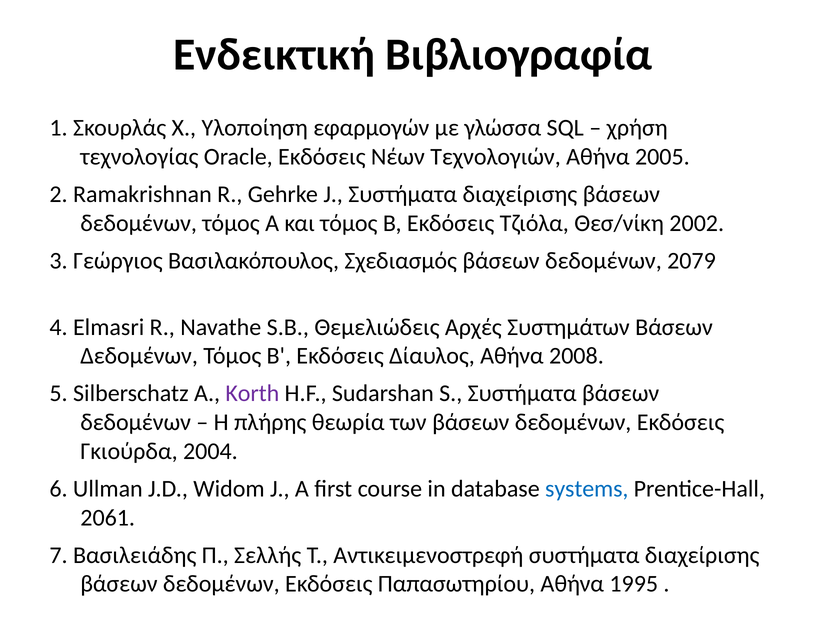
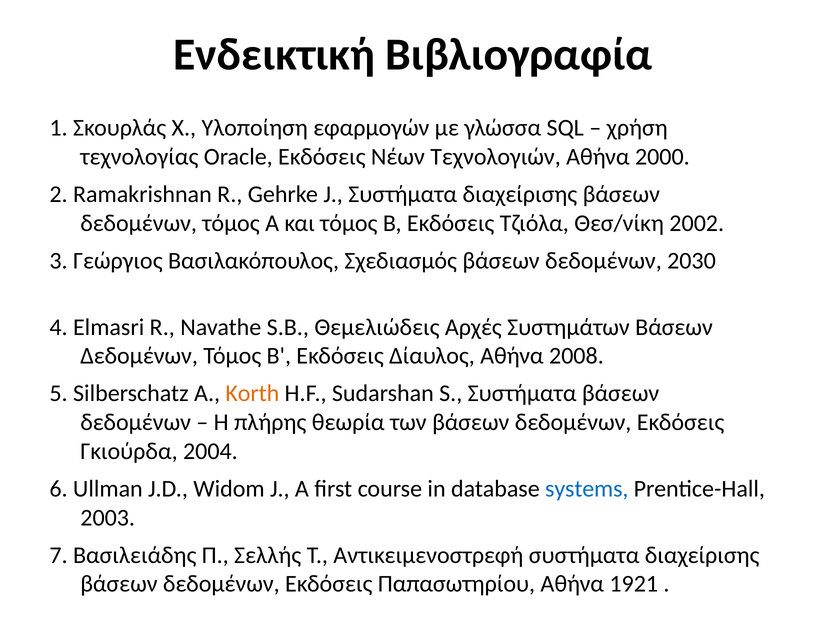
2005: 2005 -> 2000
2079: 2079 -> 2030
Korth colour: purple -> orange
2061: 2061 -> 2003
1995: 1995 -> 1921
